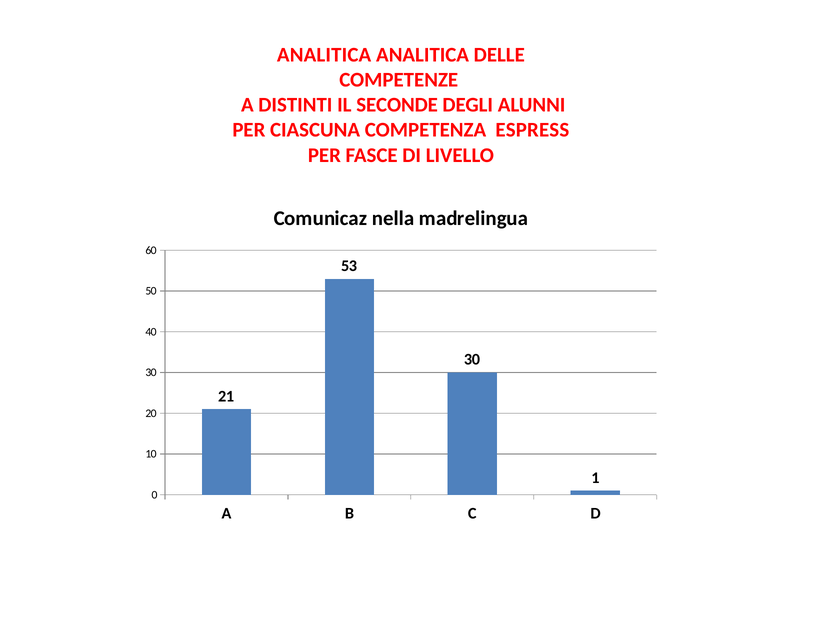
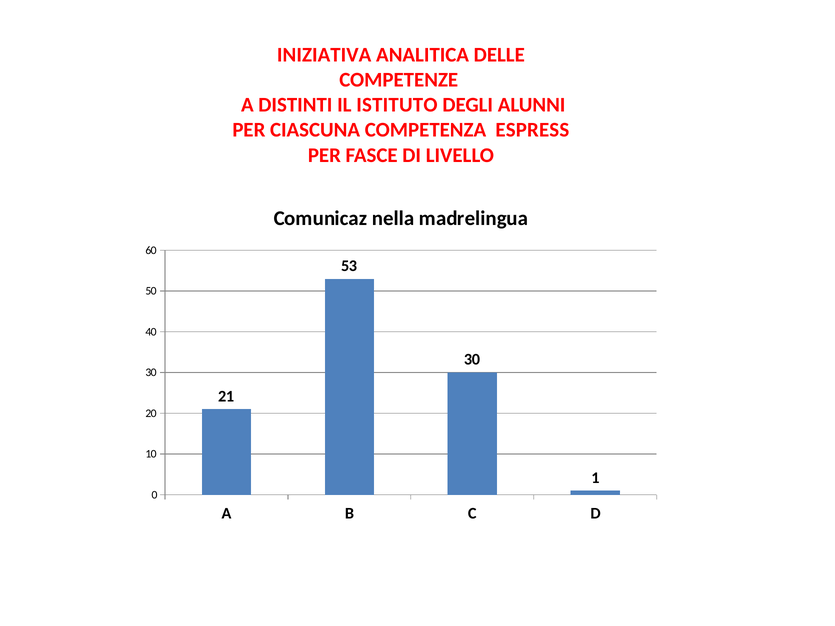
ANALITICA at (324, 55): ANALITICA -> INIZIATIVA
SECONDE: SECONDE -> ISTITUTO
